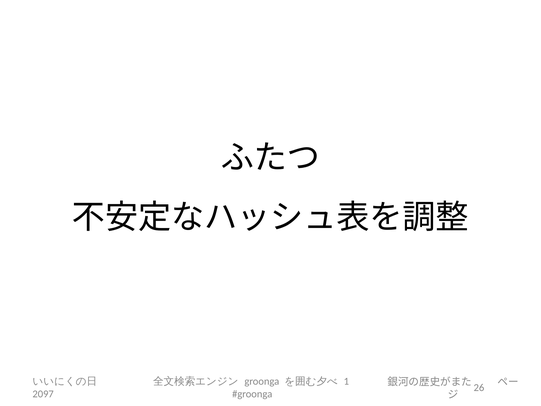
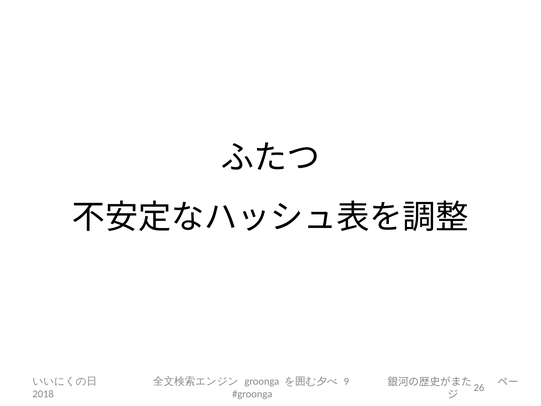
1: 1 -> 9
2097: 2097 -> 2018
